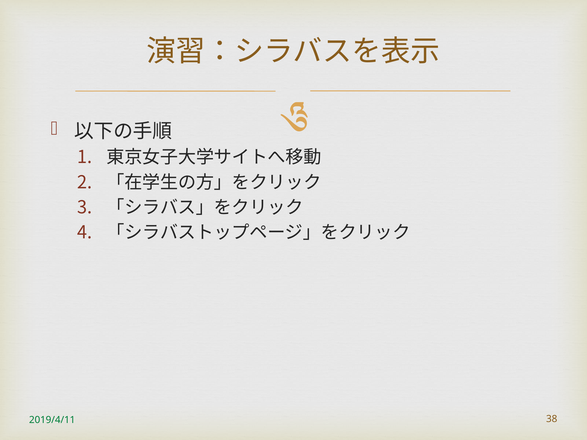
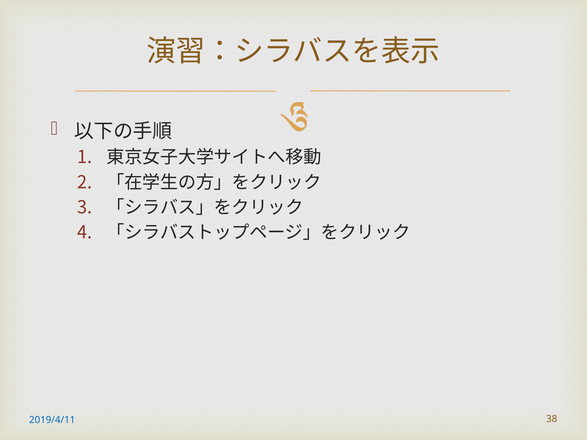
2019/4/11 colour: green -> blue
